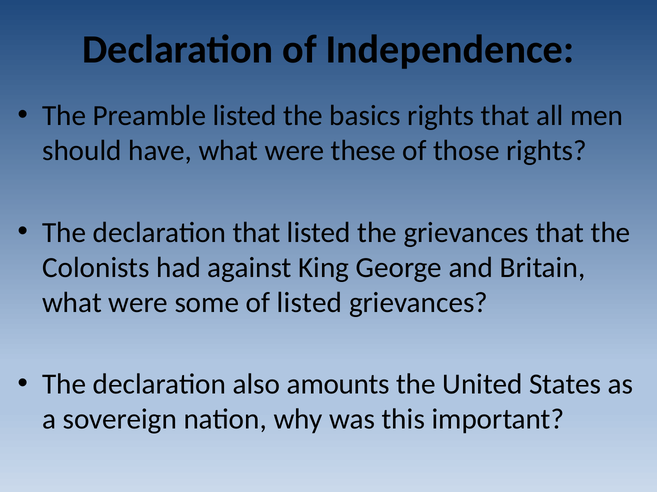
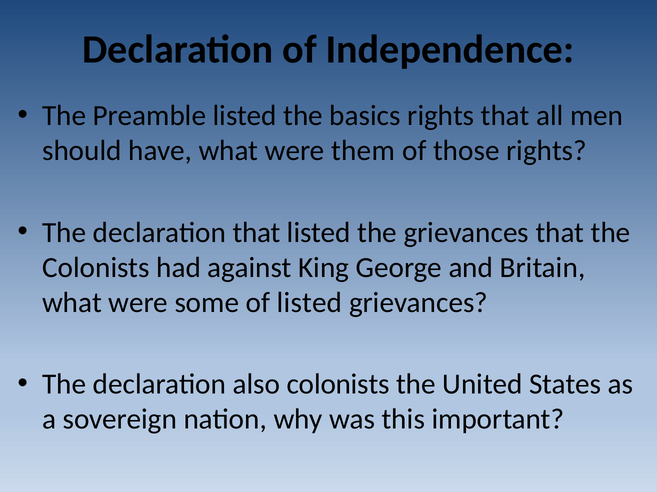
these: these -> them
also amounts: amounts -> colonists
